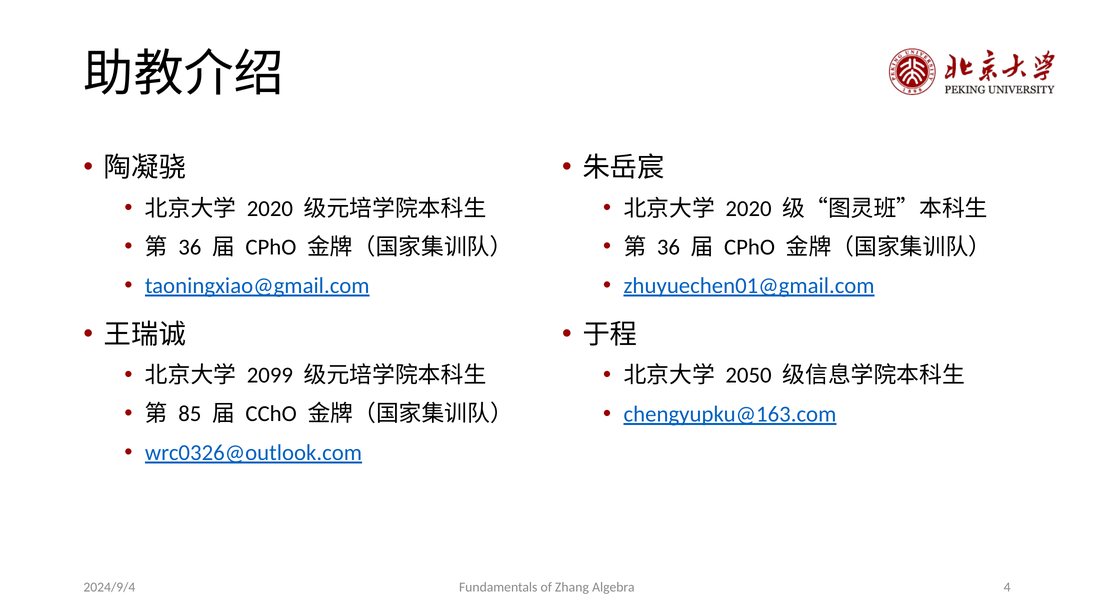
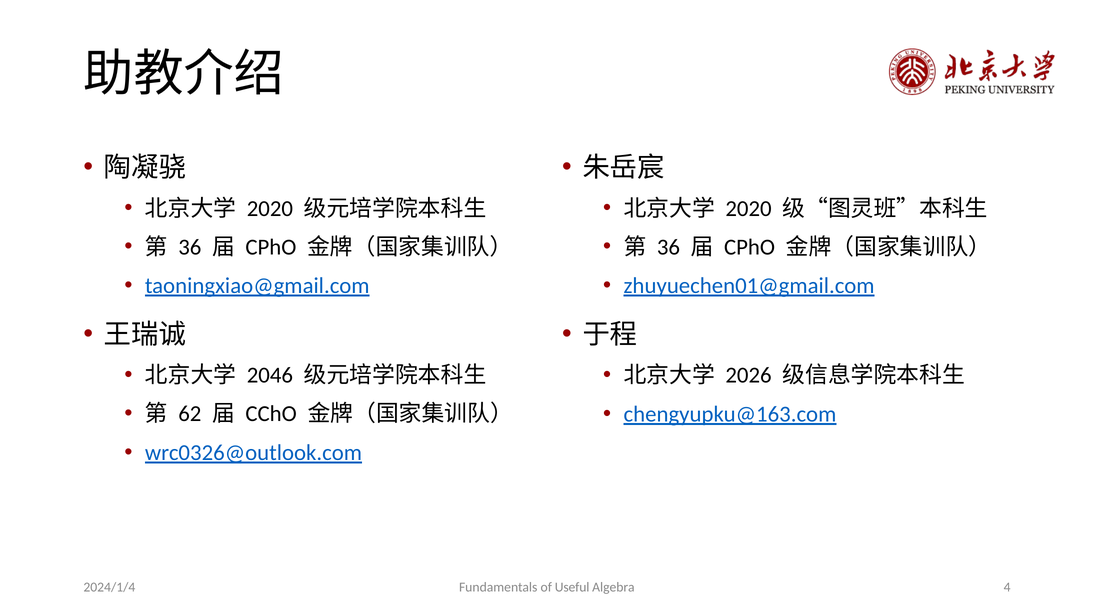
2099: 2099 -> 2046
2050: 2050 -> 2026
85: 85 -> 62
Zhang: Zhang -> Useful
2024/9/4: 2024/9/4 -> 2024/1/4
